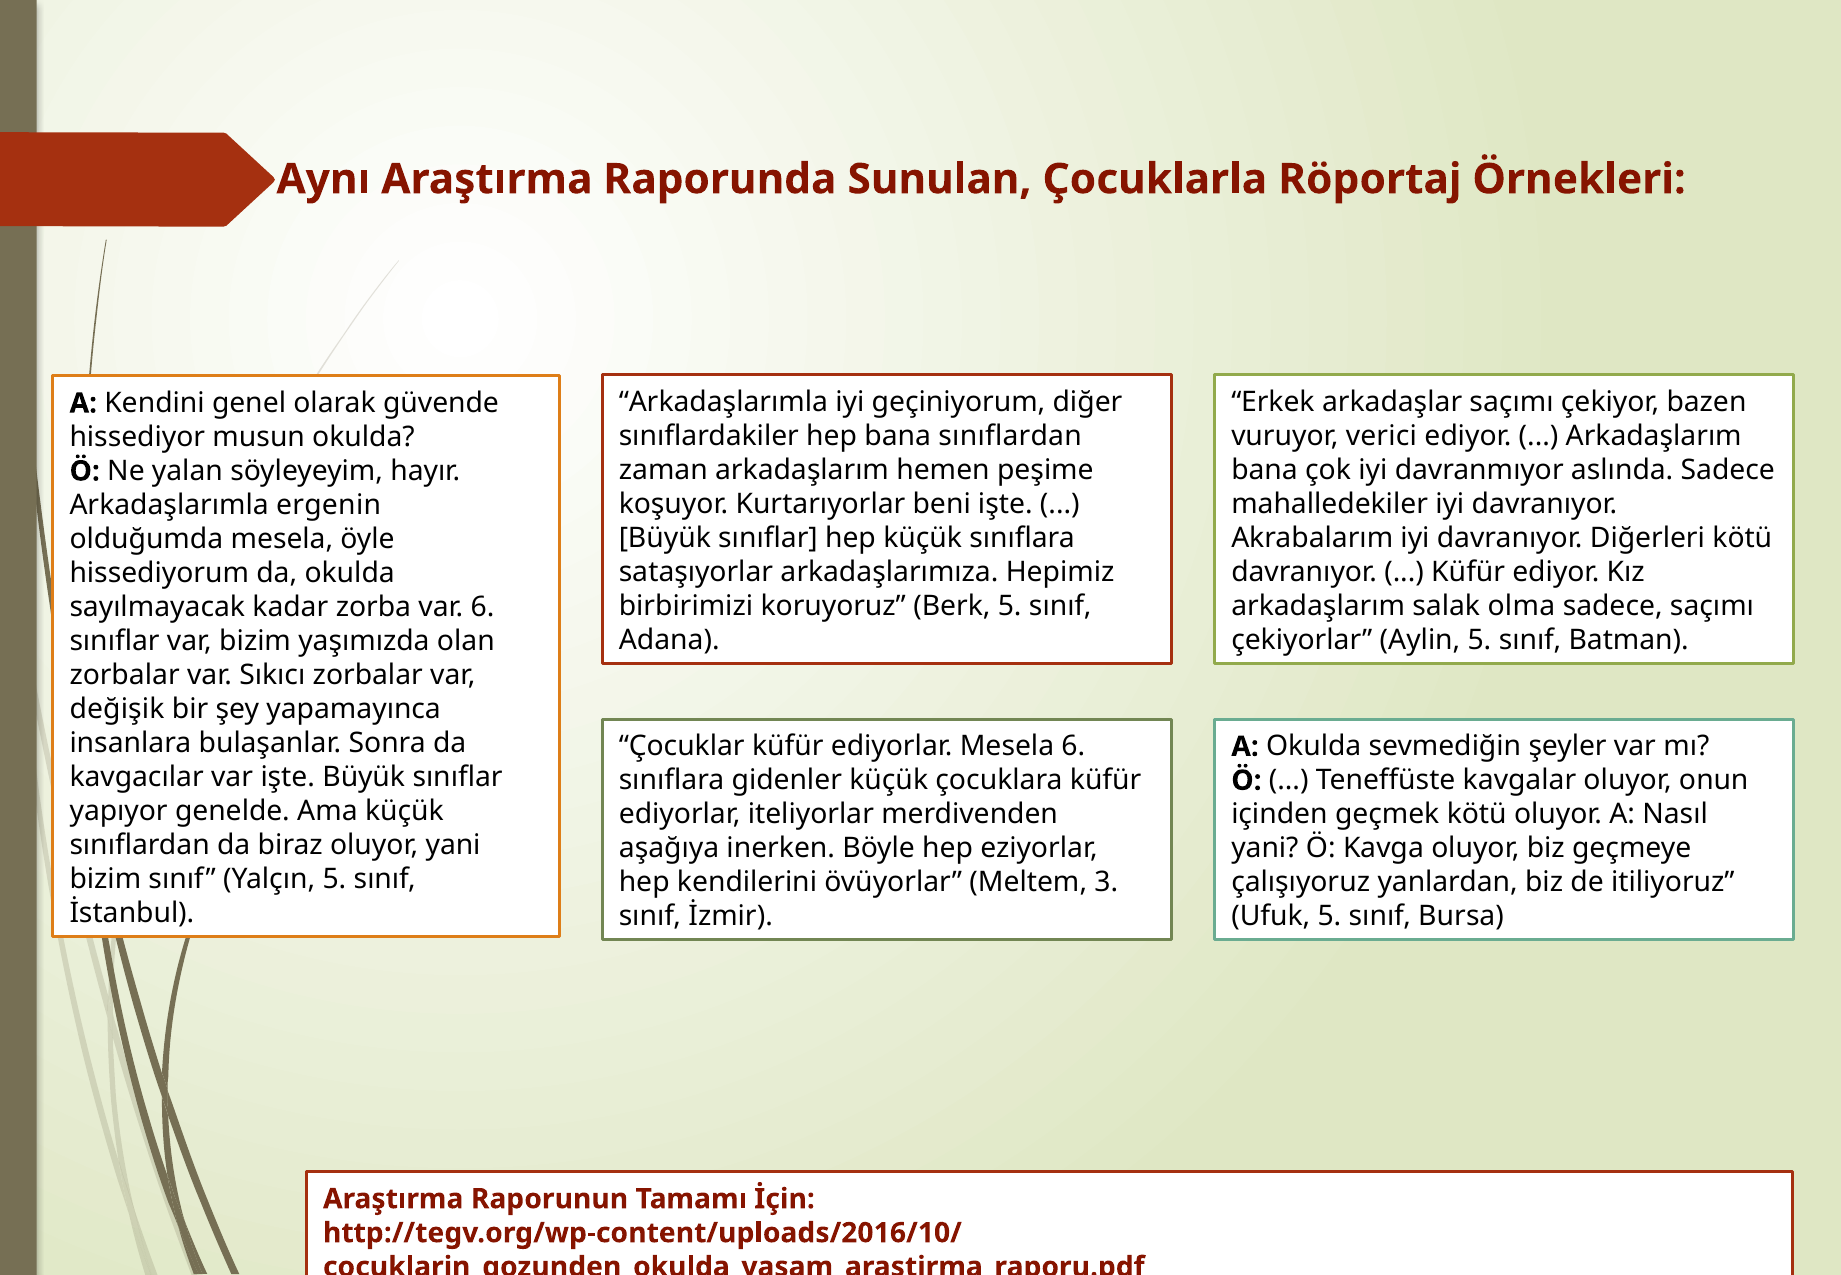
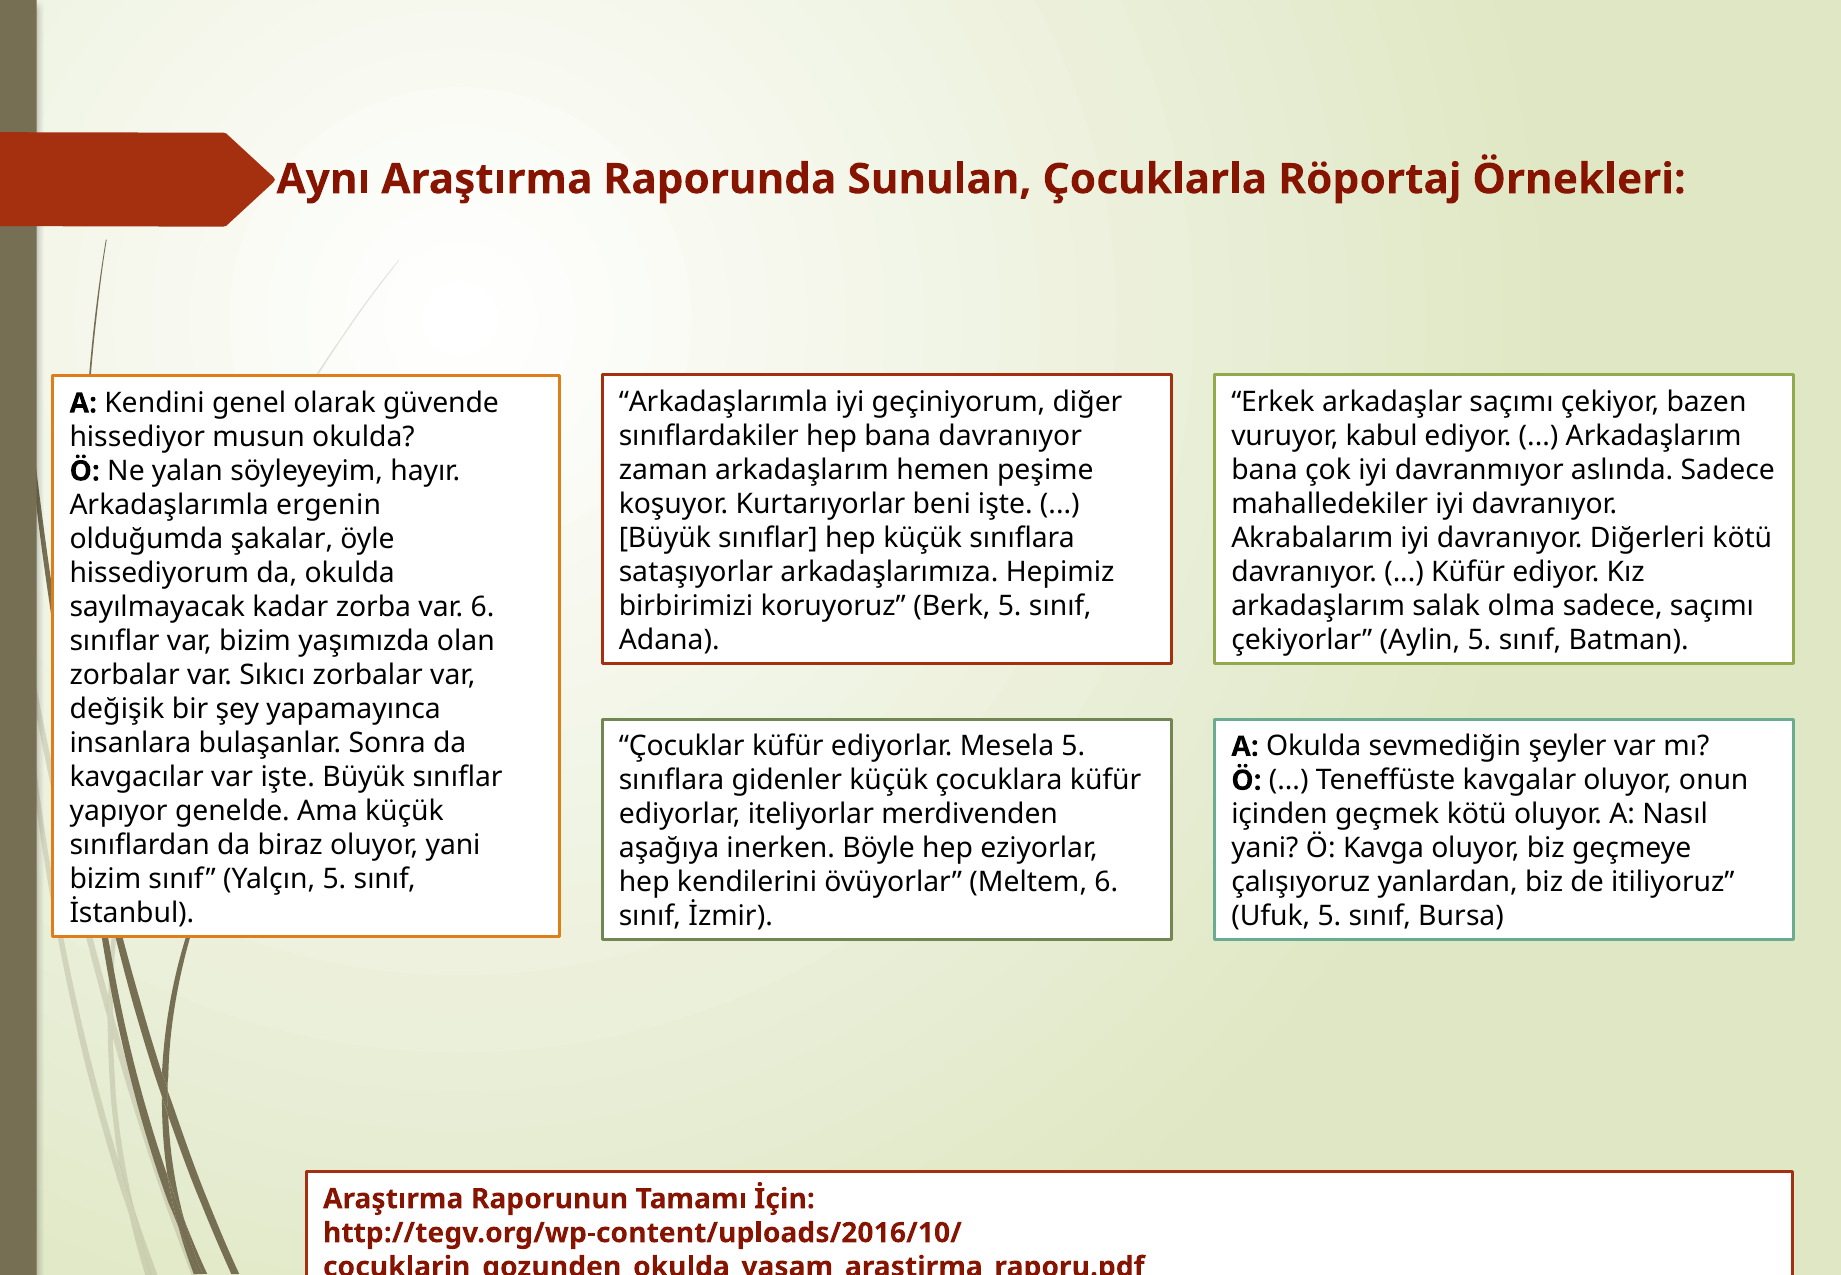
bana sınıflardan: sınıflardan -> davranıyor
verici: verici -> kabul
olduğumda mesela: mesela -> şakalar
Mesela 6: 6 -> 5
Meltem 3: 3 -> 6
